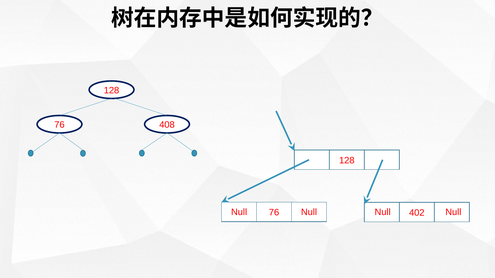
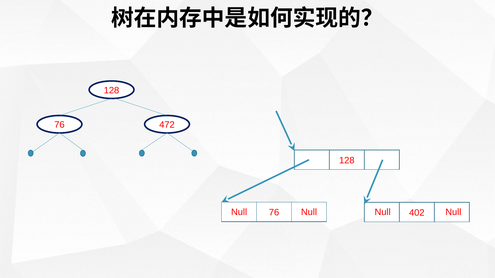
408: 408 -> 472
